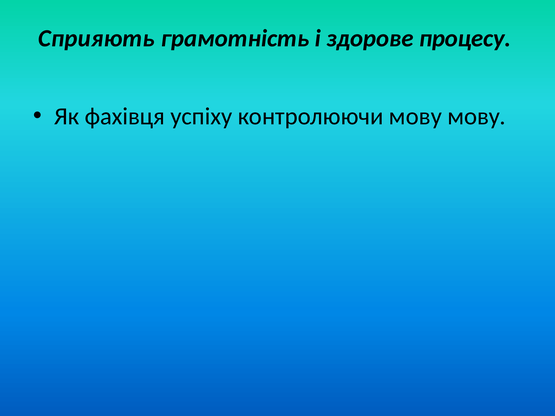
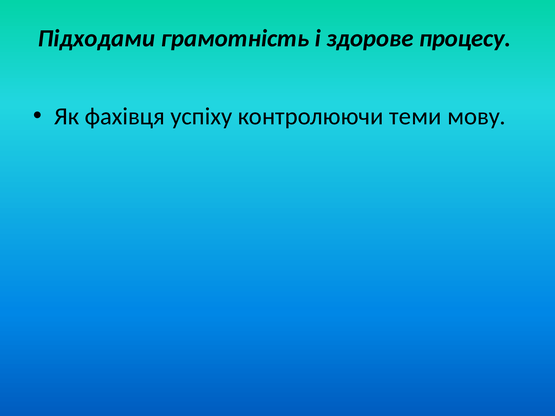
Сприяють: Сприяють -> Підходами
контролюючи мову: мову -> теми
